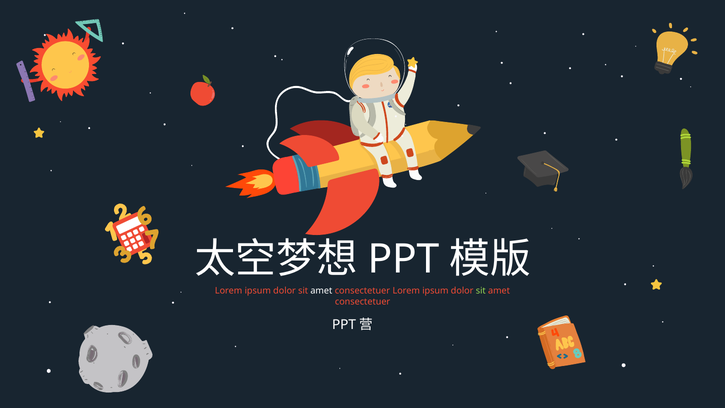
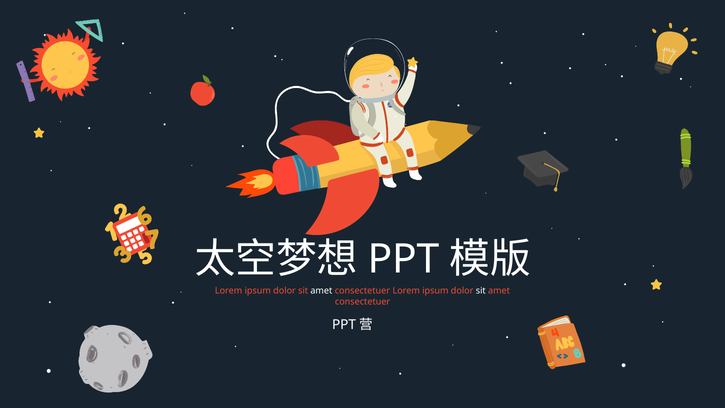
sit at (481, 291) colour: light green -> white
